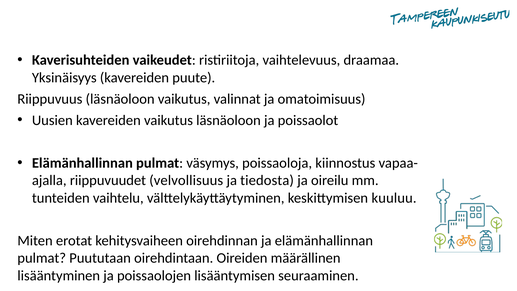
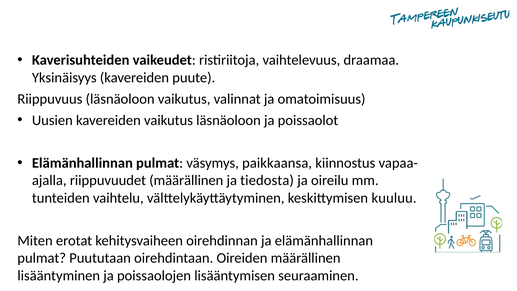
poissaoloja: poissaoloja -> paikkaansa
riippuvuudet velvollisuus: velvollisuus -> määrällinen
